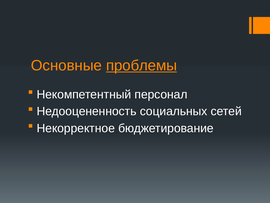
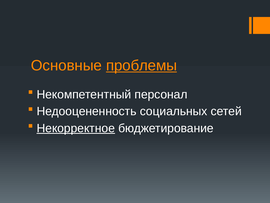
Некорректное underline: none -> present
